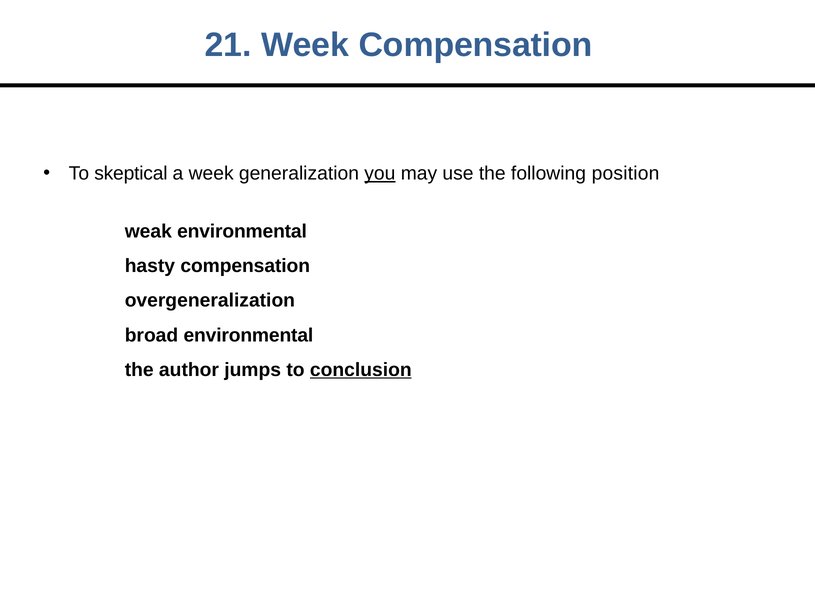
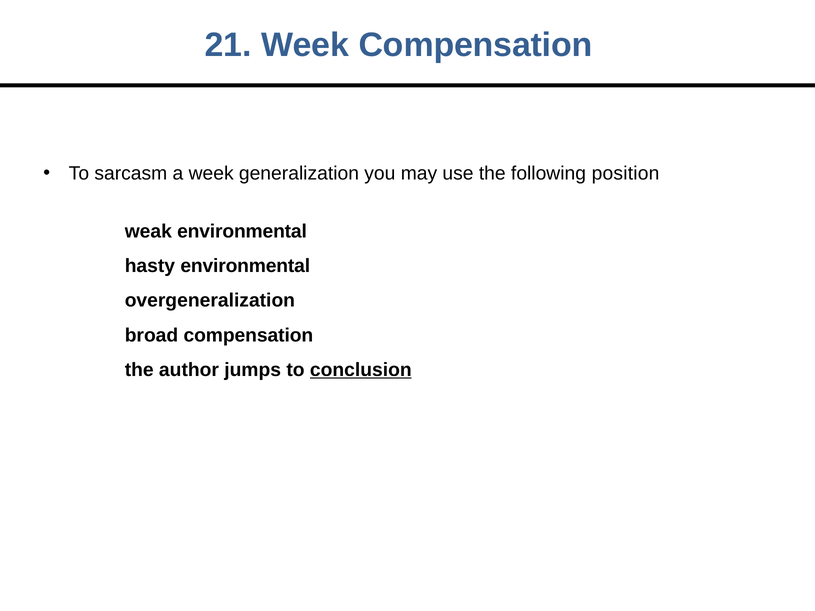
skeptical: skeptical -> sarcasm
you underline: present -> none
hasty compensation: compensation -> environmental
broad environmental: environmental -> compensation
